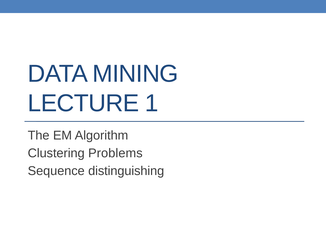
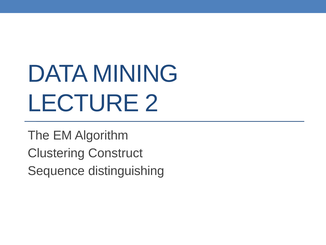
1: 1 -> 2
Problems: Problems -> Construct
